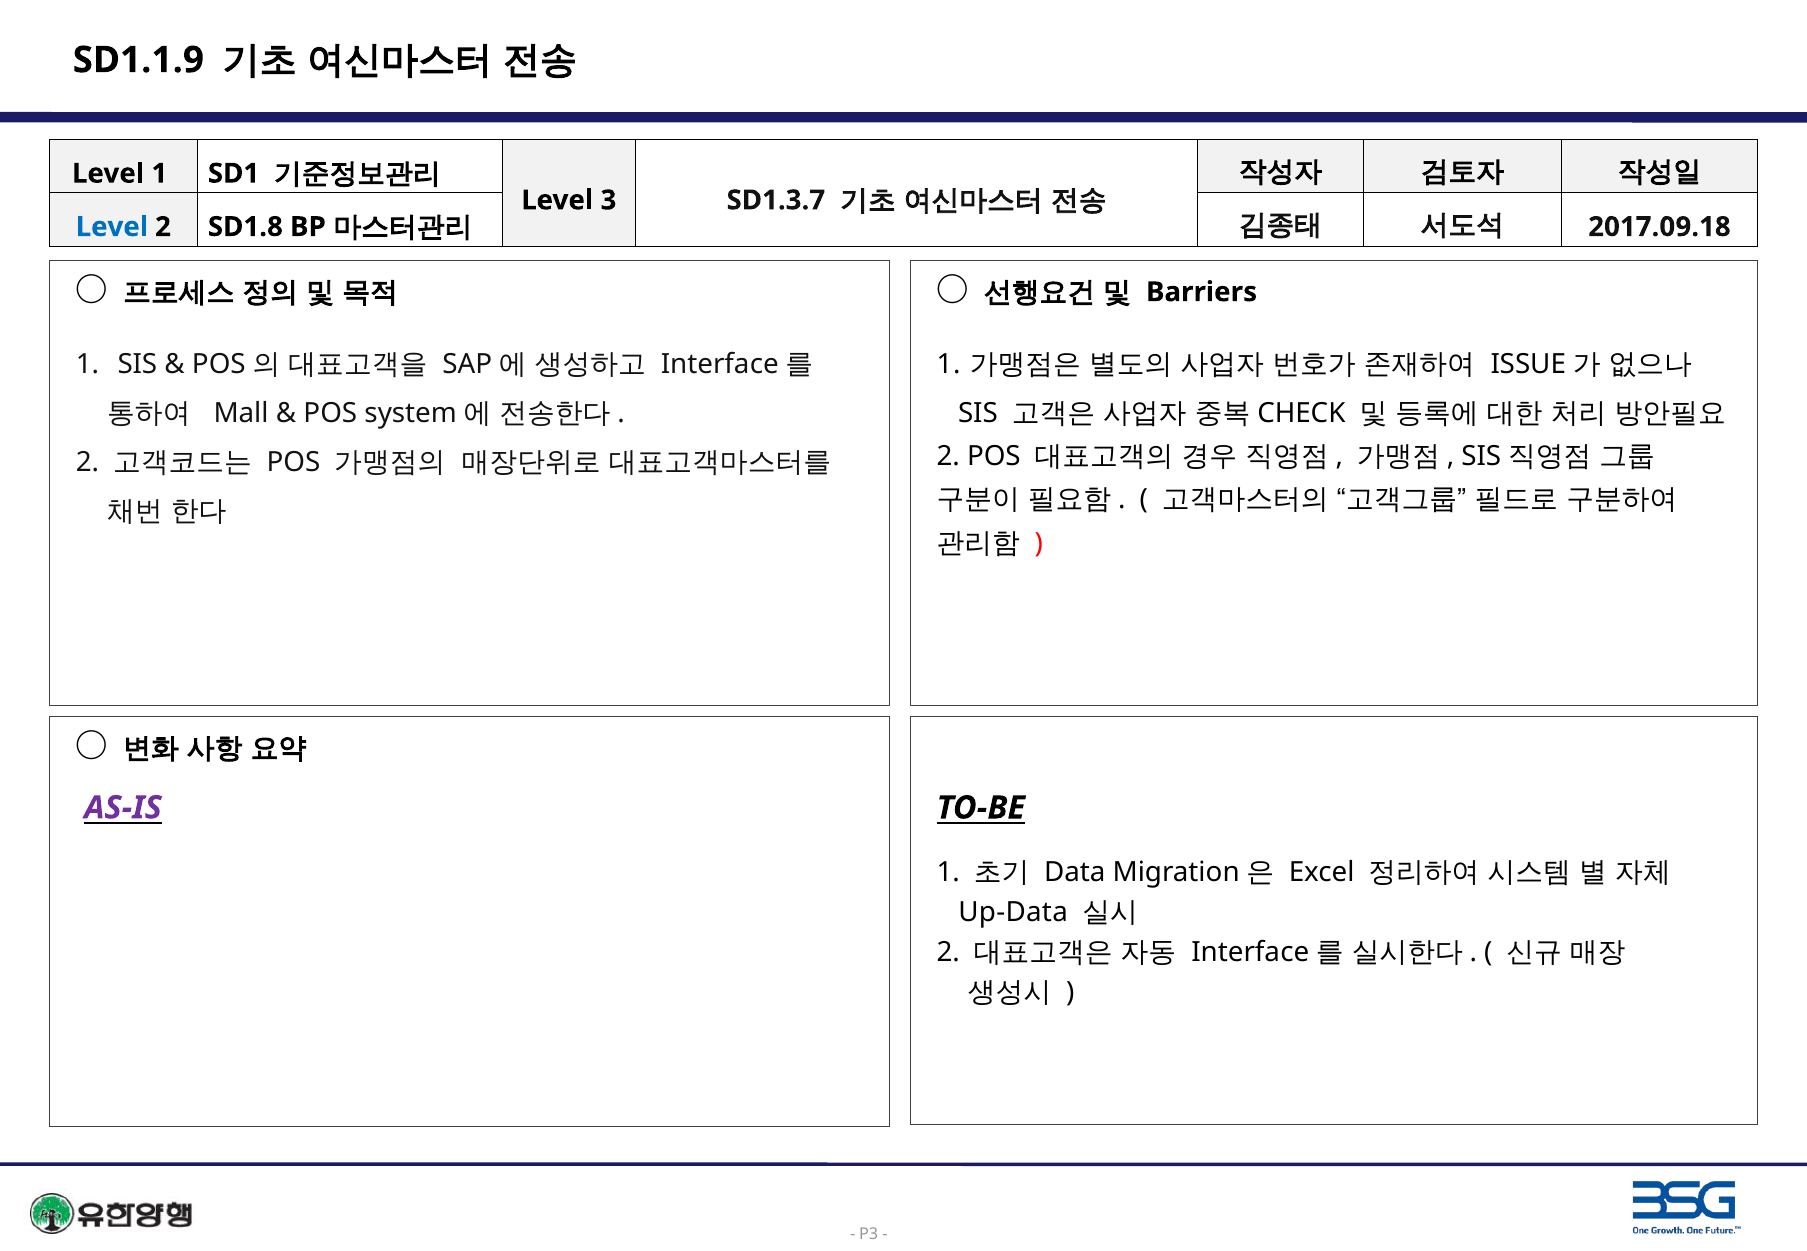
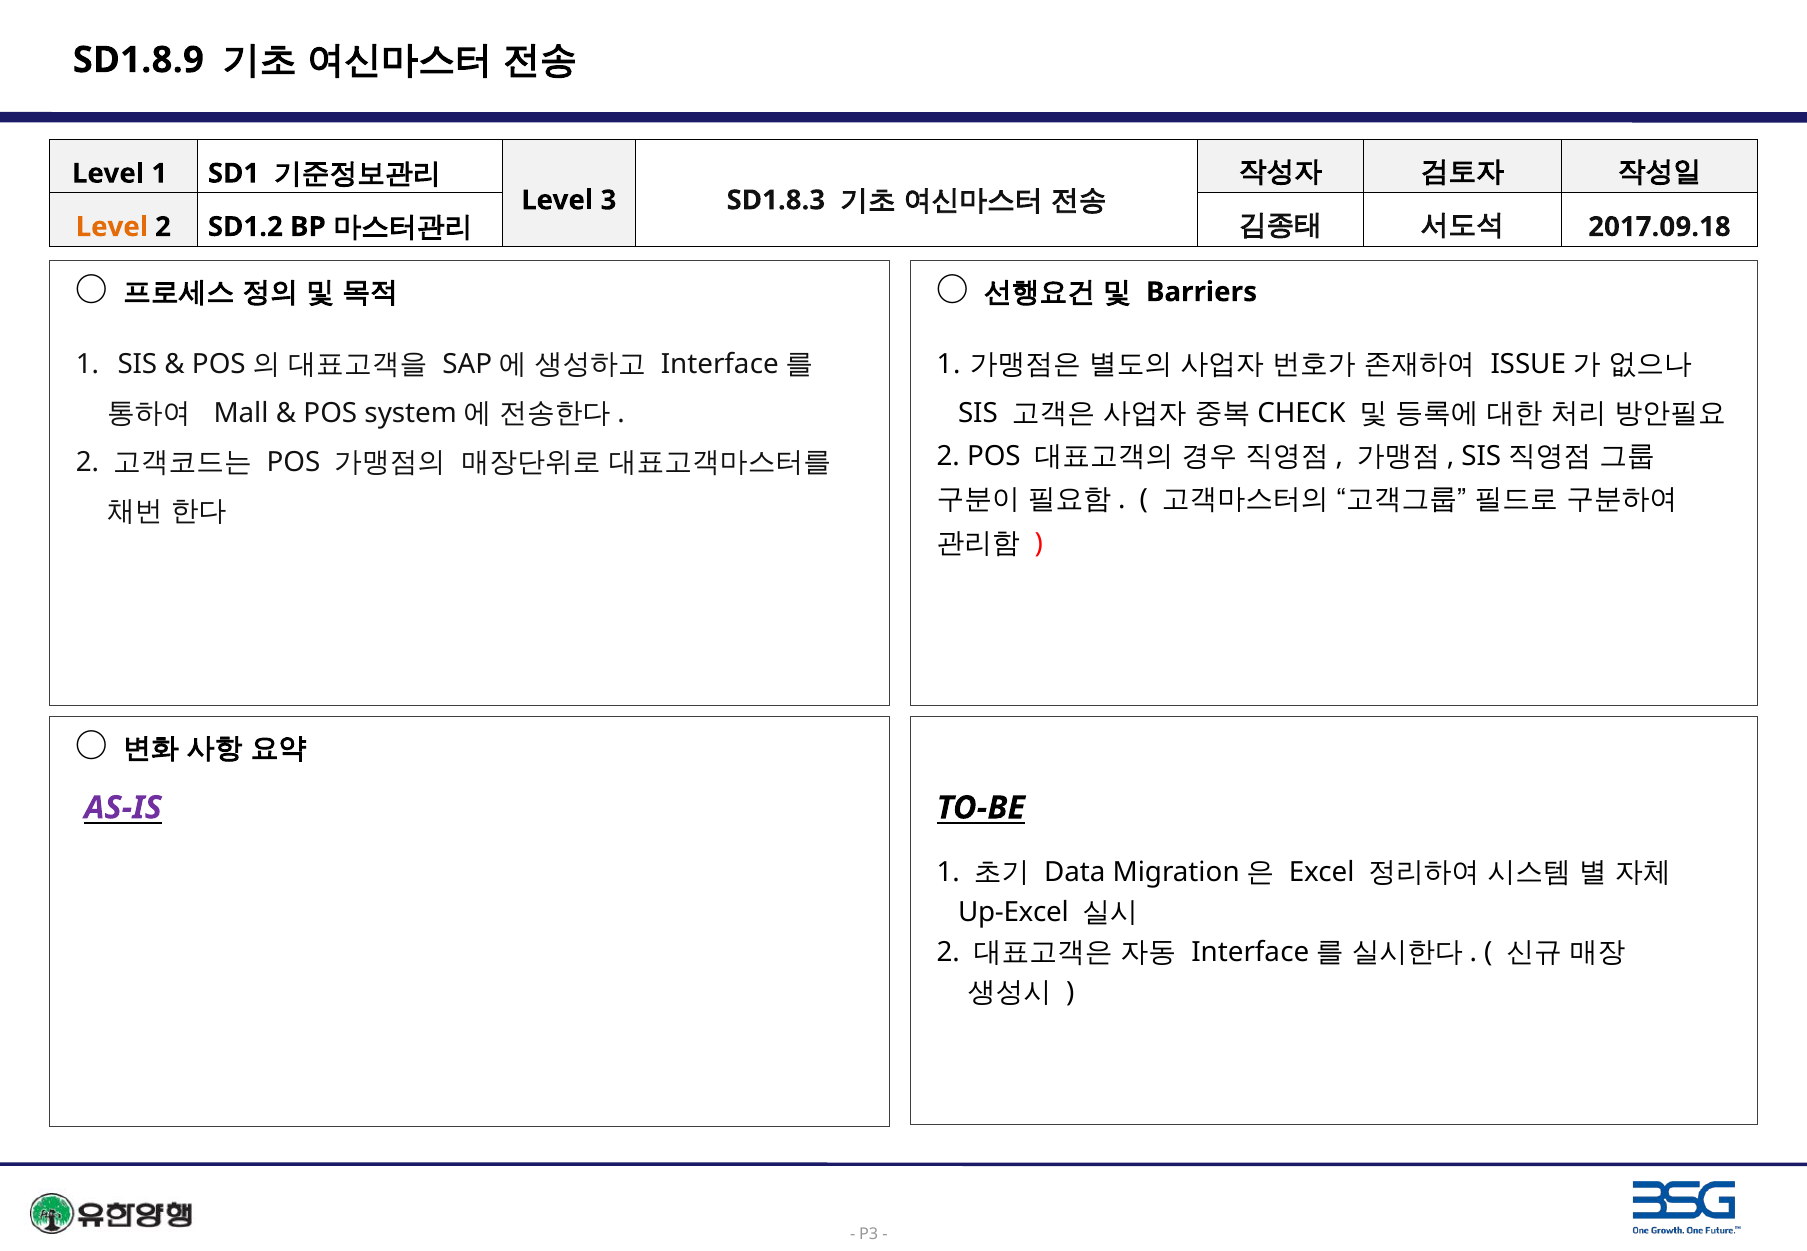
SD1.1.9: SD1.1.9 -> SD1.8.9
SD1.3.7: SD1.3.7 -> SD1.8.3
Level at (112, 227) colour: blue -> orange
SD1.8: SD1.8 -> SD1.2
Up-Data: Up-Data -> Up-Excel
